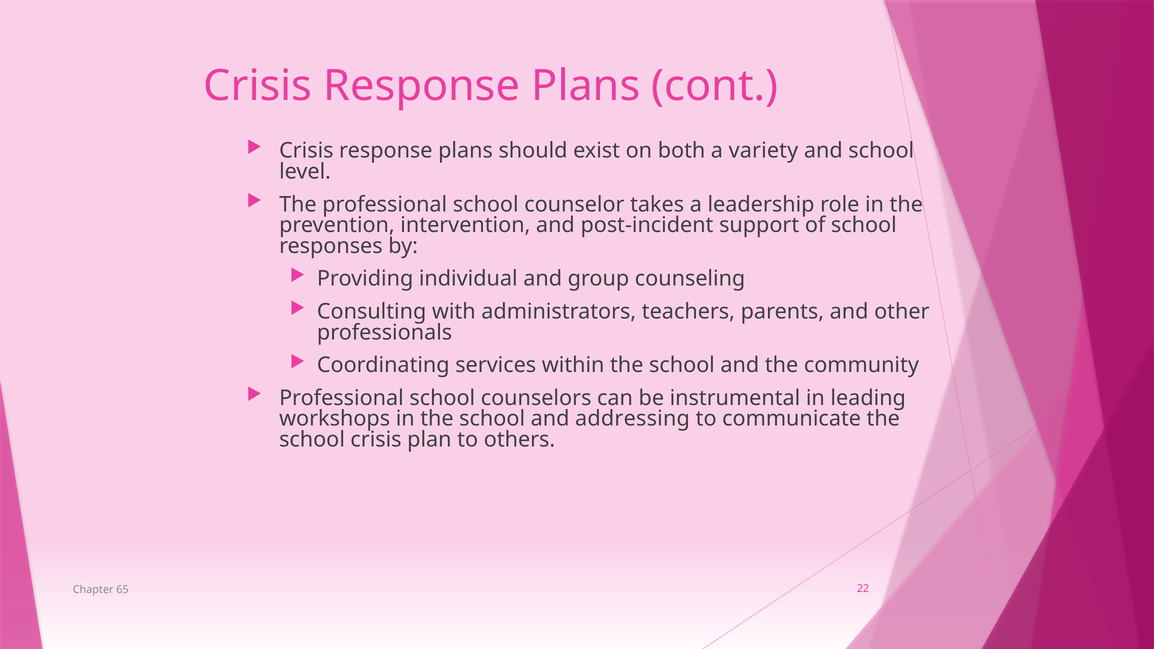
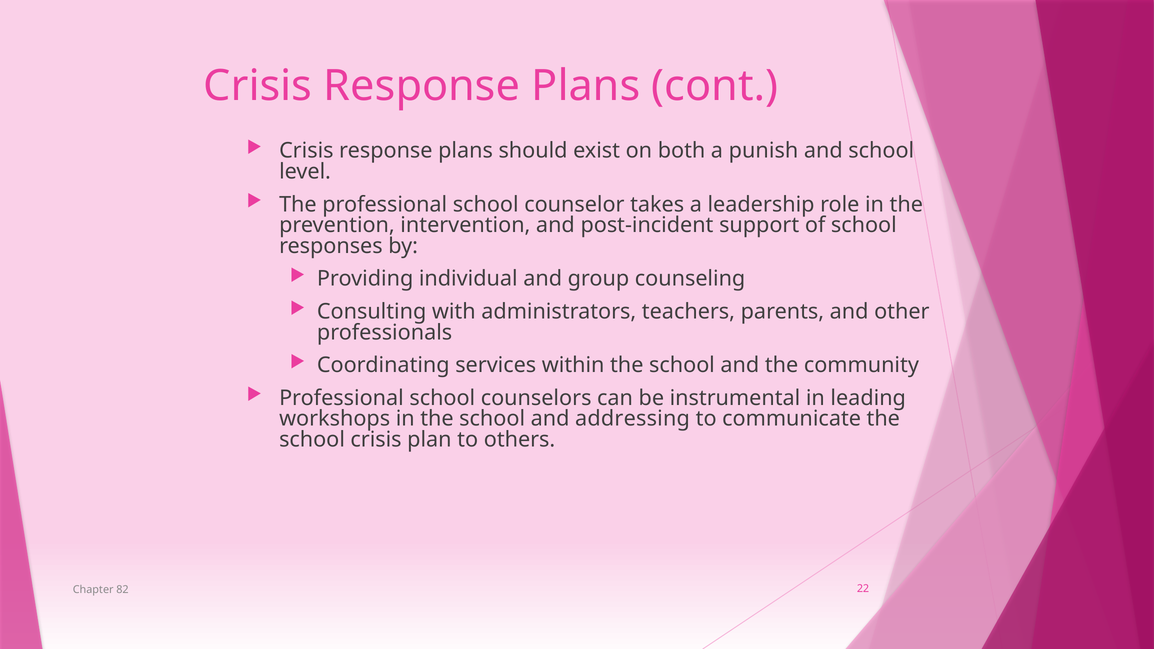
variety: variety -> punish
65: 65 -> 82
